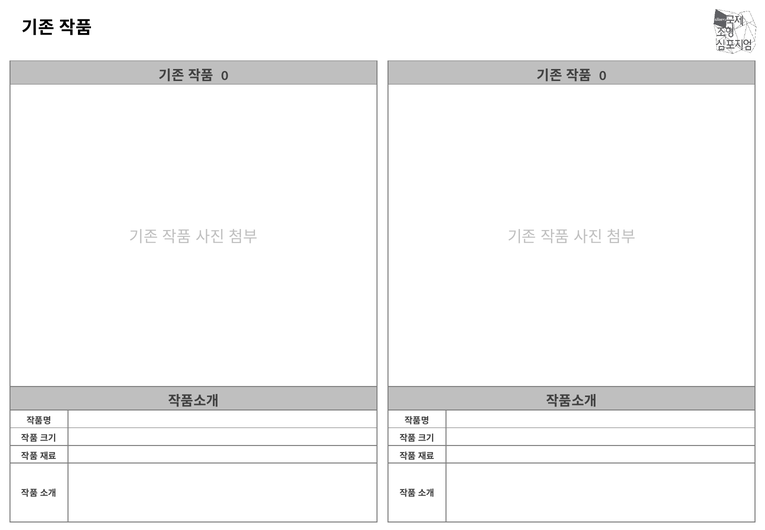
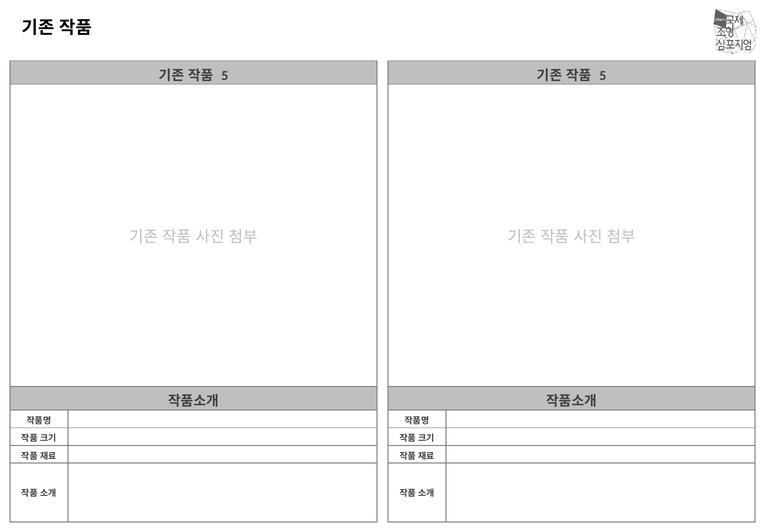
0 at (225, 76): 0 -> 5
0 at (603, 76): 0 -> 5
